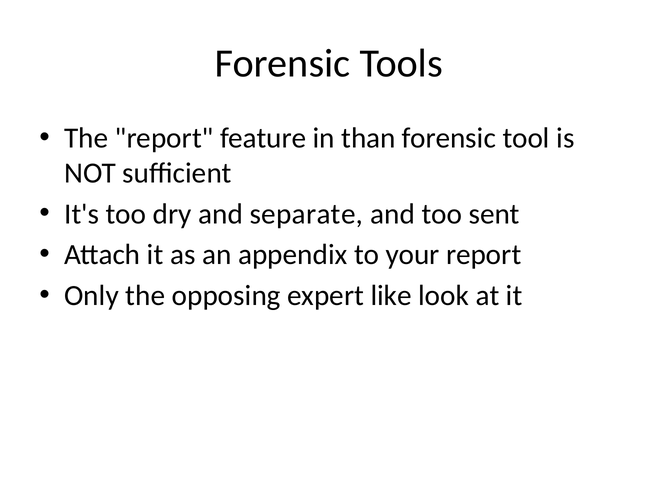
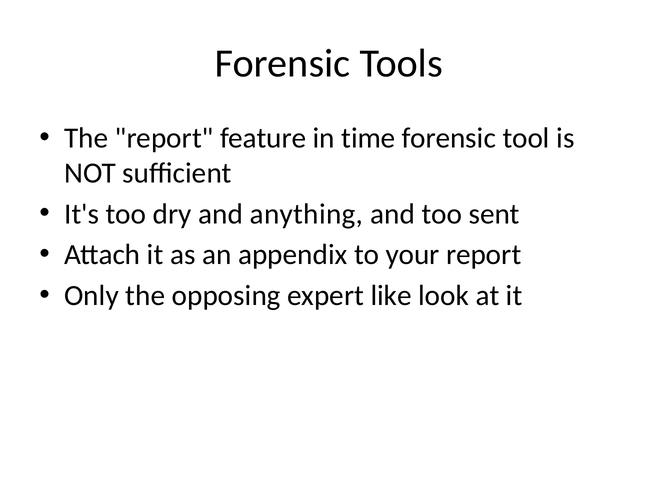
than: than -> time
separate: separate -> anything
